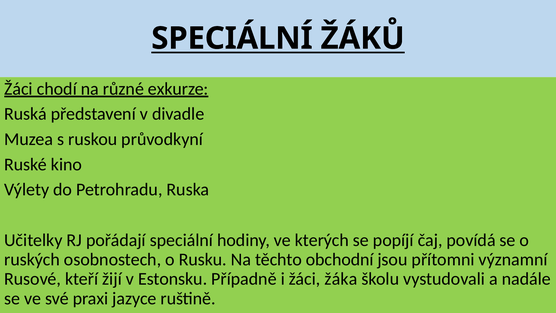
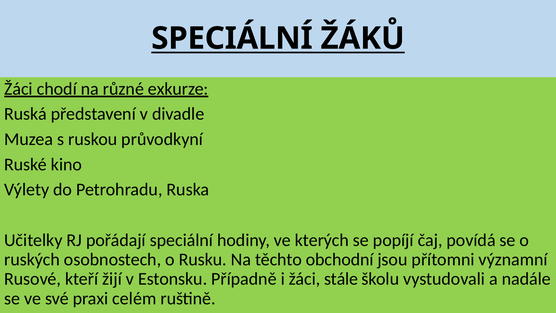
žáka: žáka -> stále
jazyce: jazyce -> celém
